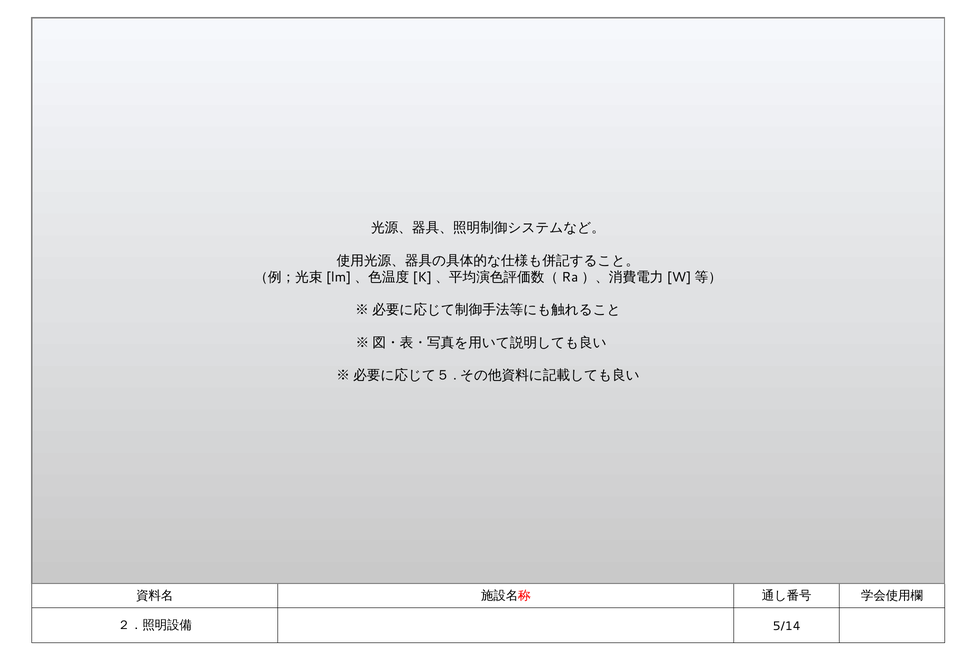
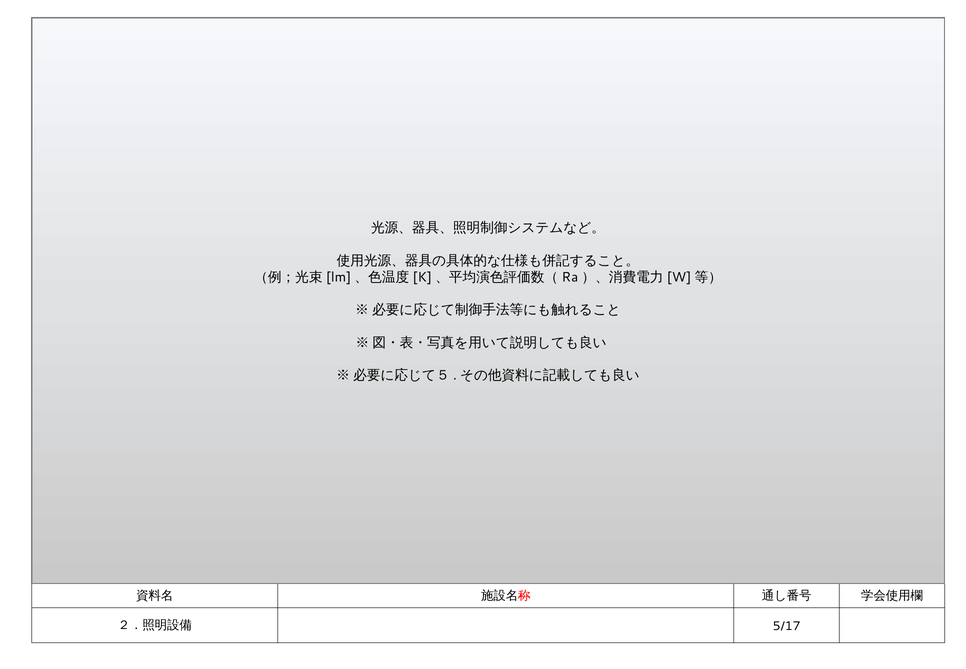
5/14: 5/14 -> 5/17
